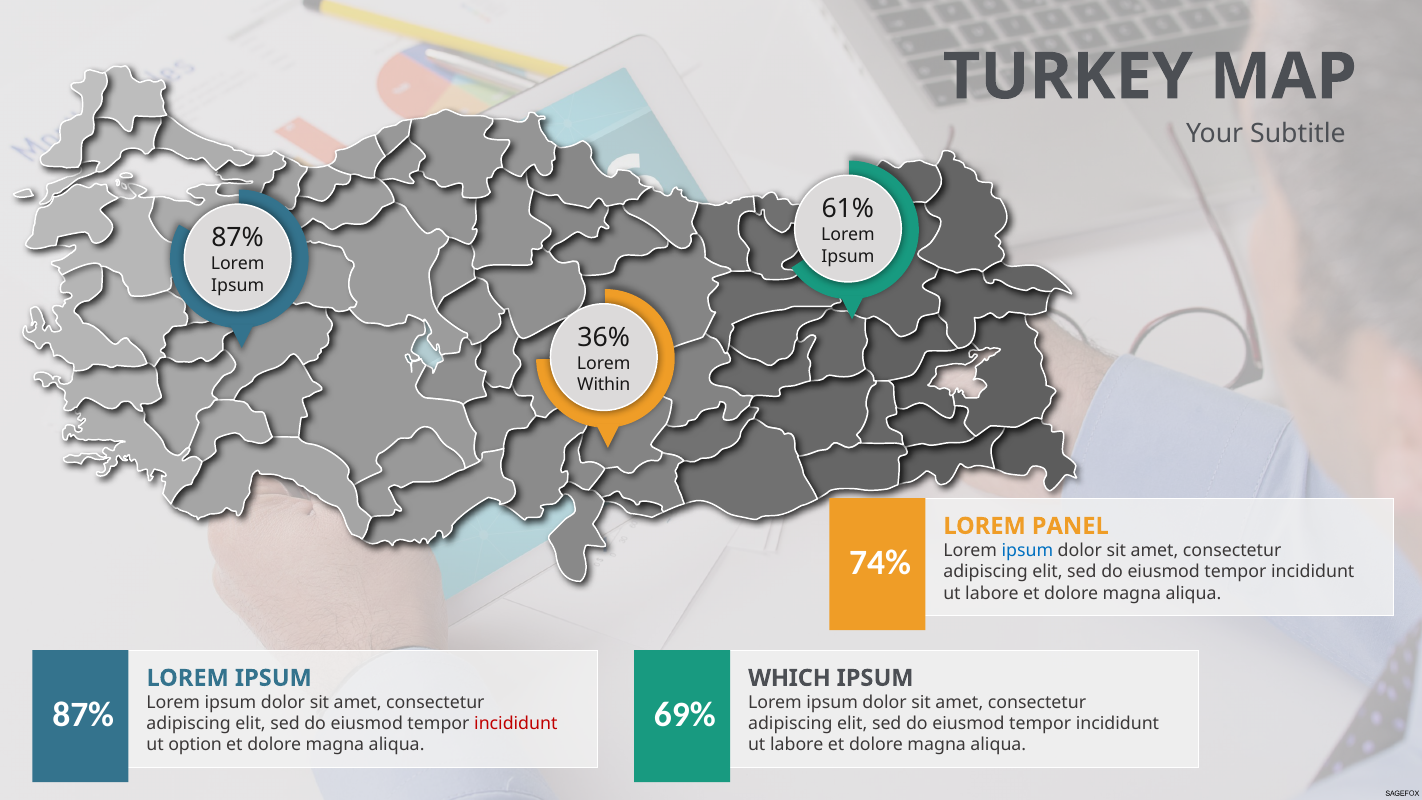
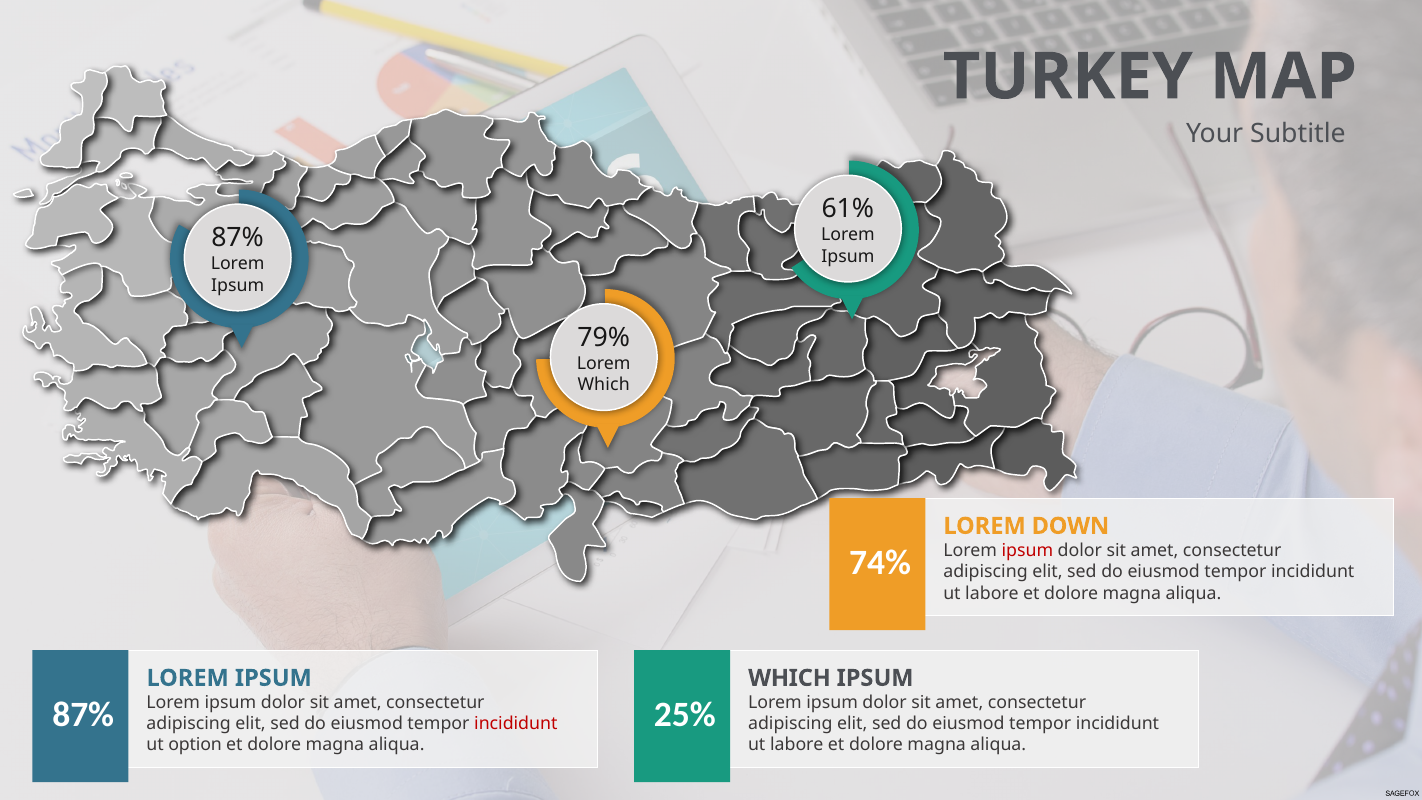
36%: 36% -> 79%
Within at (604, 385): Within -> Which
PANEL: PANEL -> DOWN
ipsum at (1027, 550) colour: blue -> red
69%: 69% -> 25%
